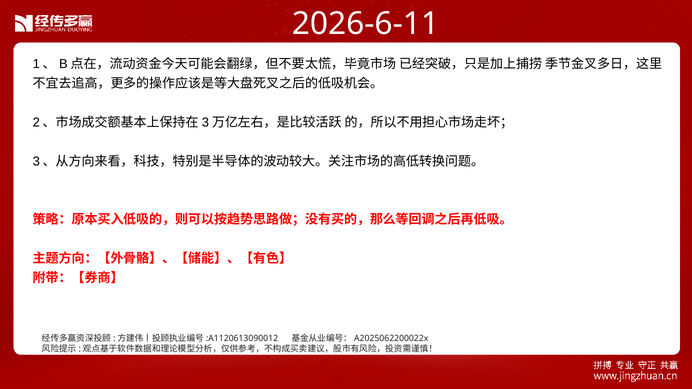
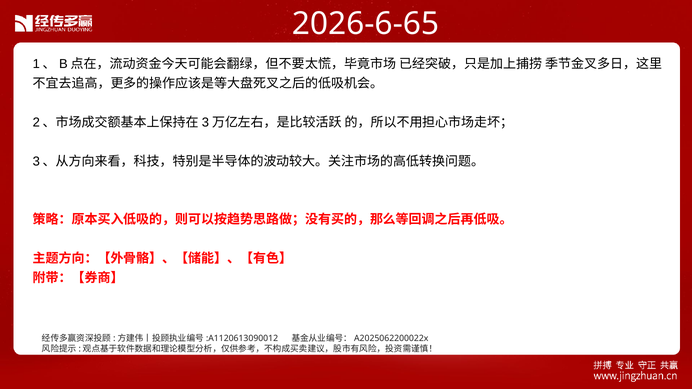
2026-6-11: 2026-6-11 -> 2026-6-65
